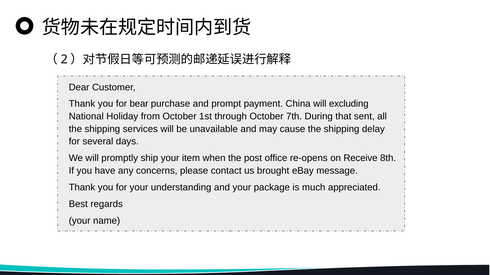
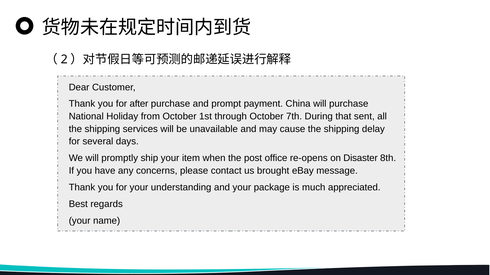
bear: bear -> after
will excluding: excluding -> purchase
Receive: Receive -> Disaster
